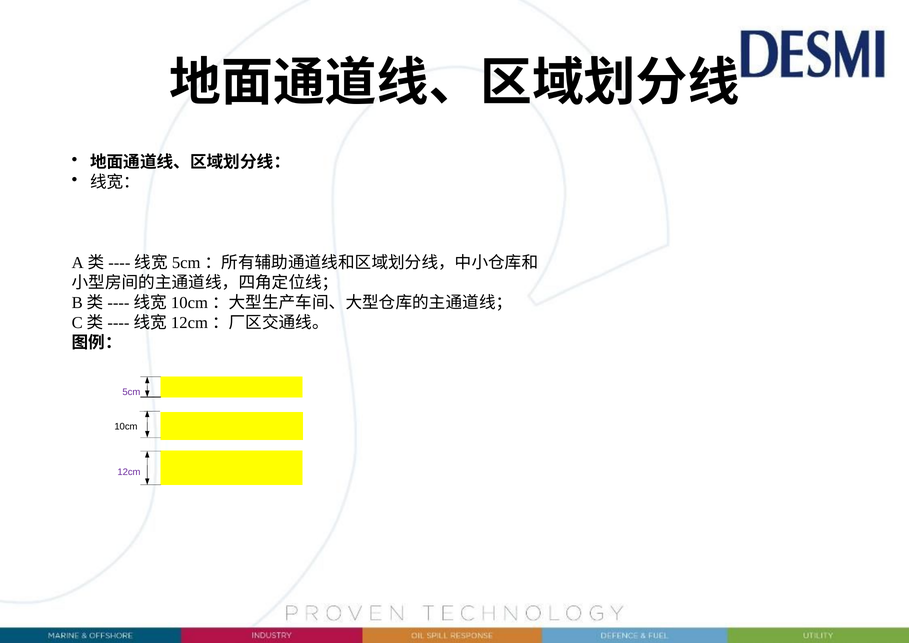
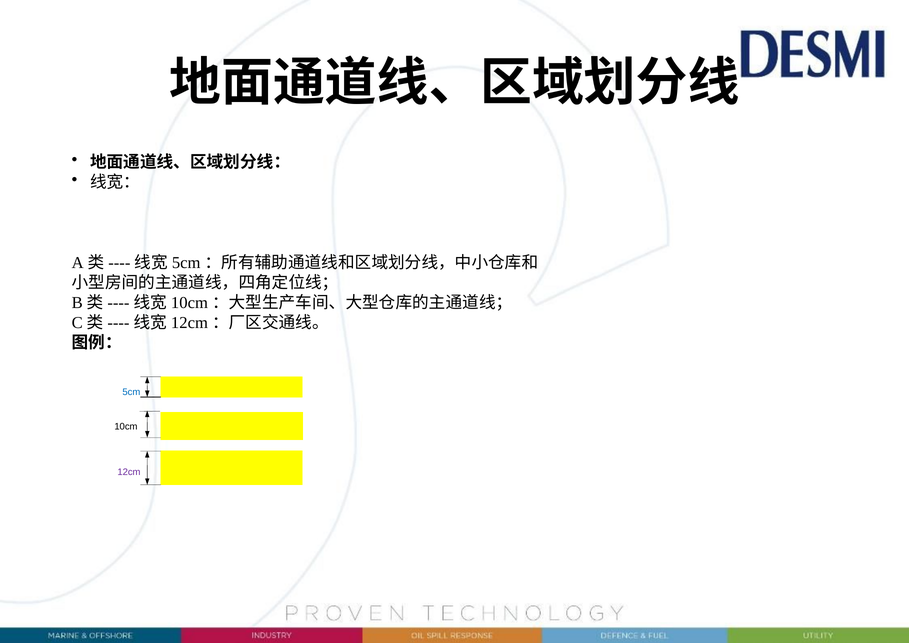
5cm colour: purple -> blue
